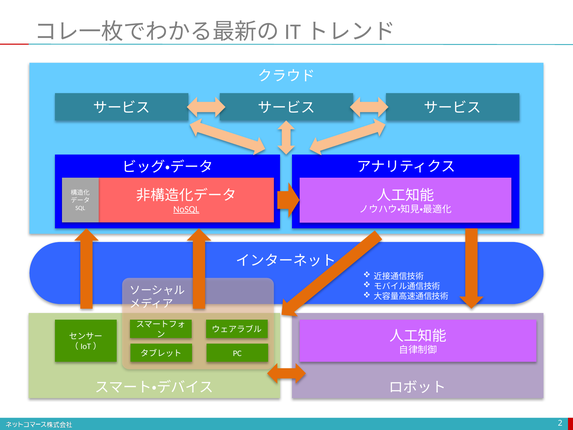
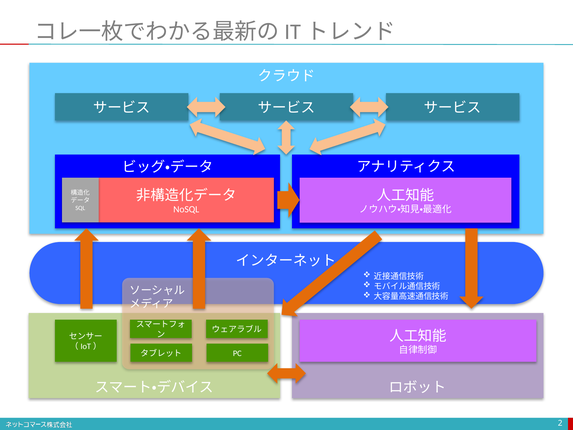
NoSQL underline: present -> none
